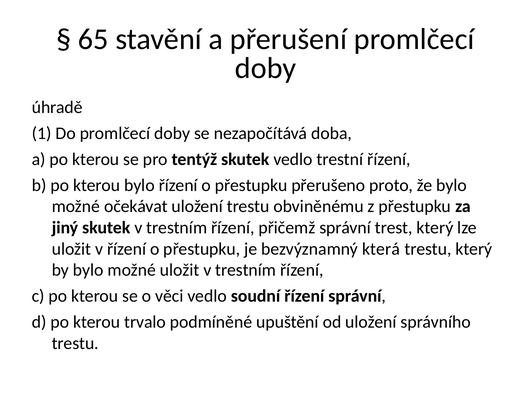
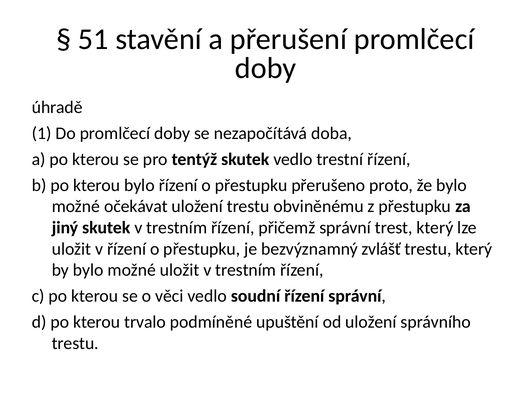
65: 65 -> 51
která: která -> zvlášť
